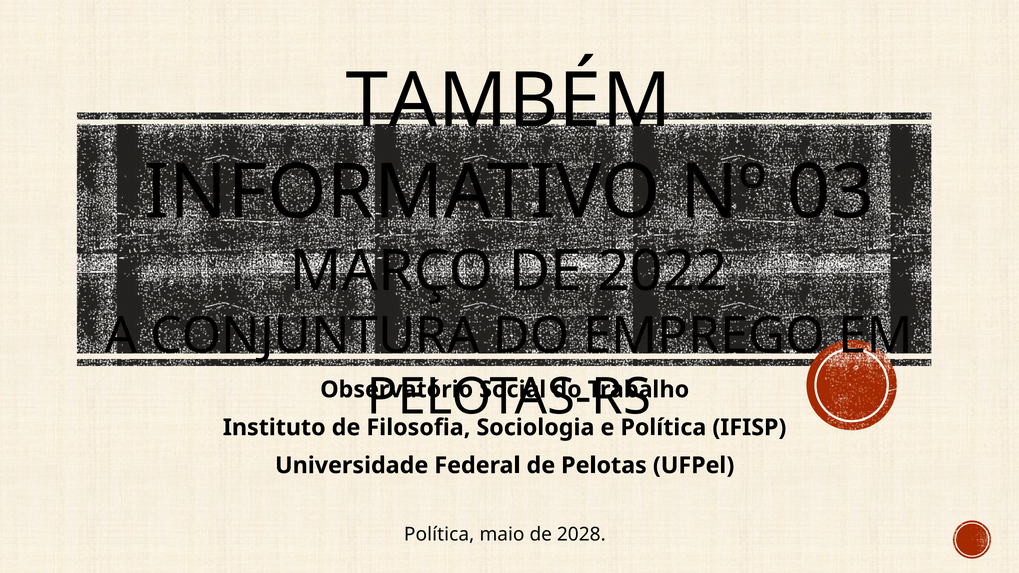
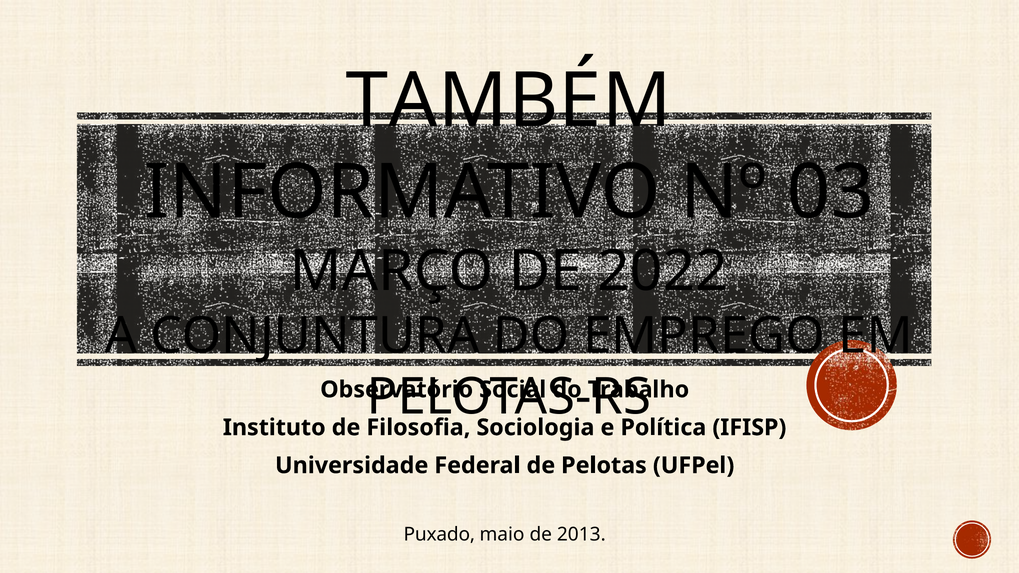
Política at (439, 535): Política -> Puxado
2028: 2028 -> 2013
